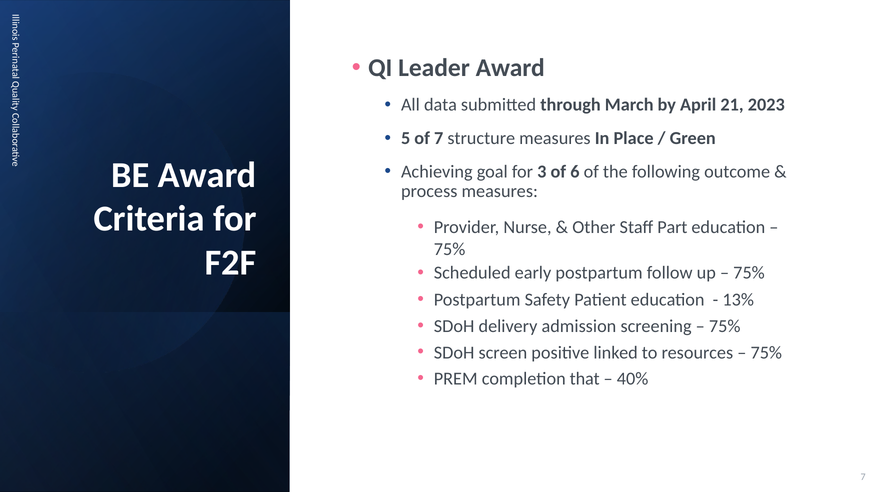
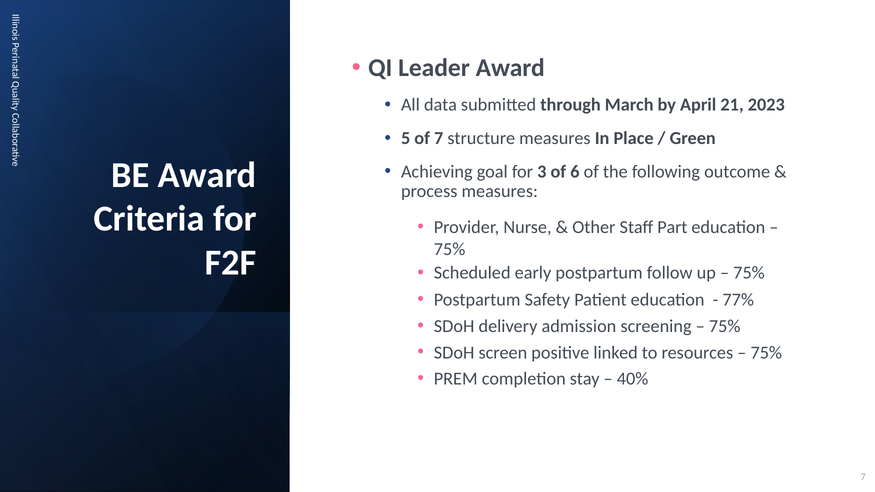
13%: 13% -> 77%
that: that -> stay
